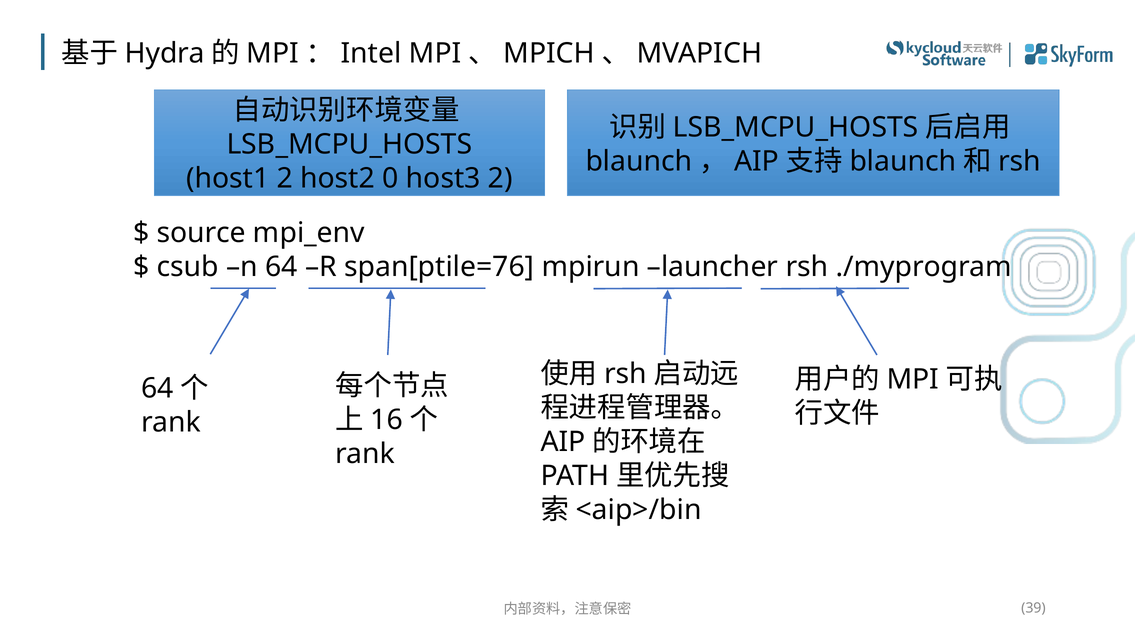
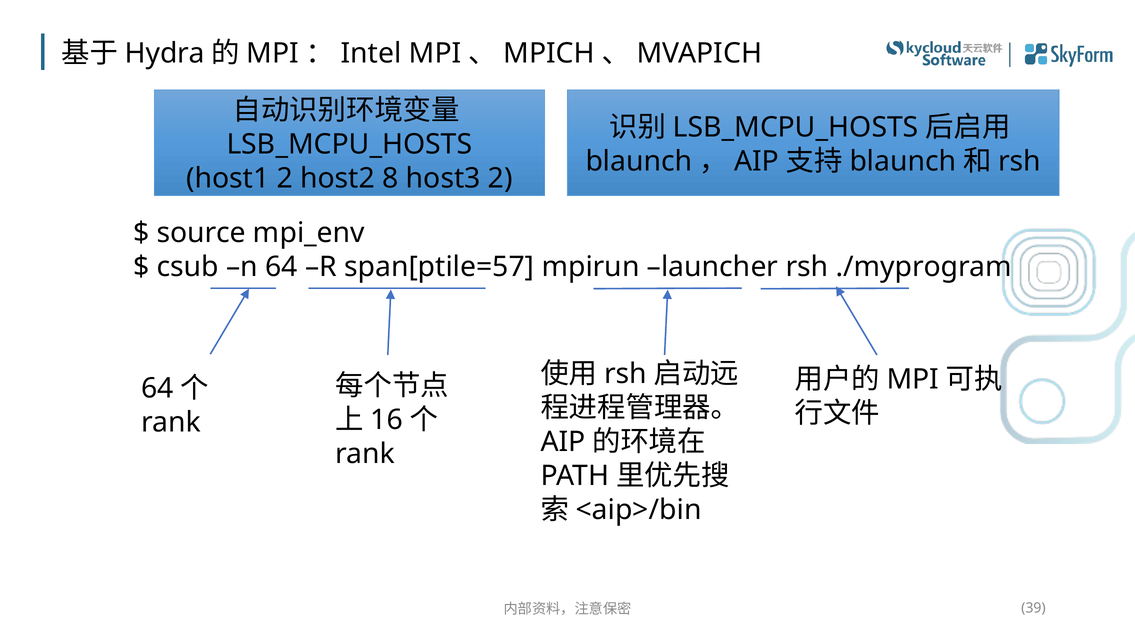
0: 0 -> 8
span[ptile=76: span[ptile=76 -> span[ptile=57
